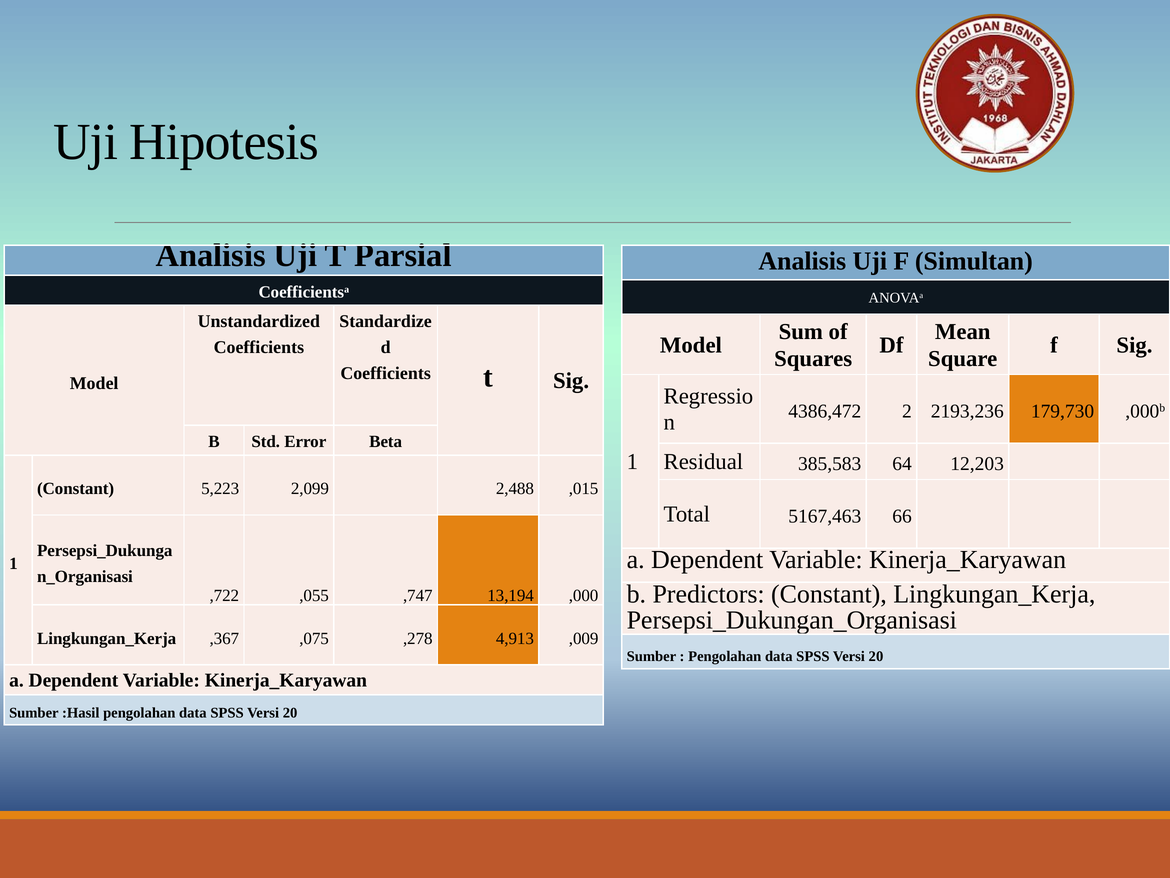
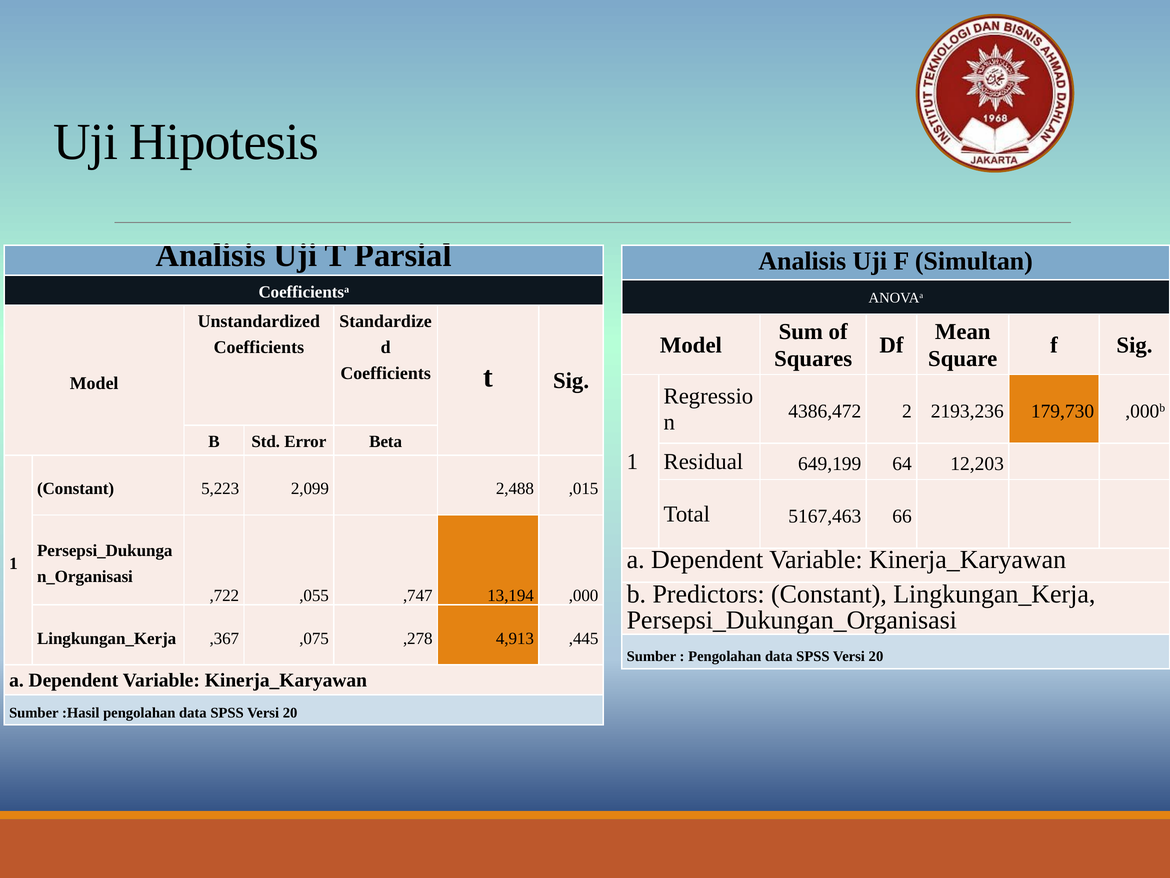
385,583: 385,583 -> 649,199
,009: ,009 -> ,445
